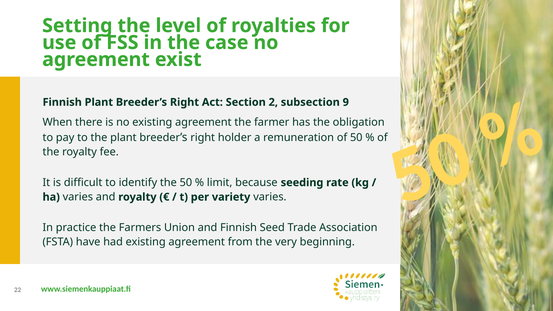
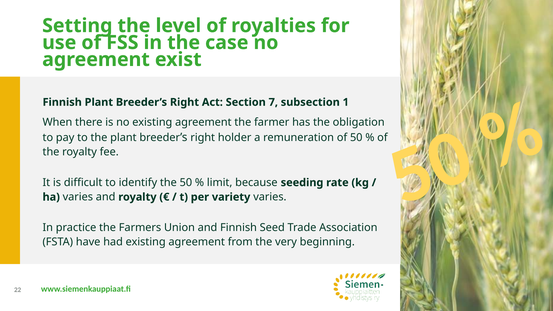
2: 2 -> 7
9: 9 -> 1
